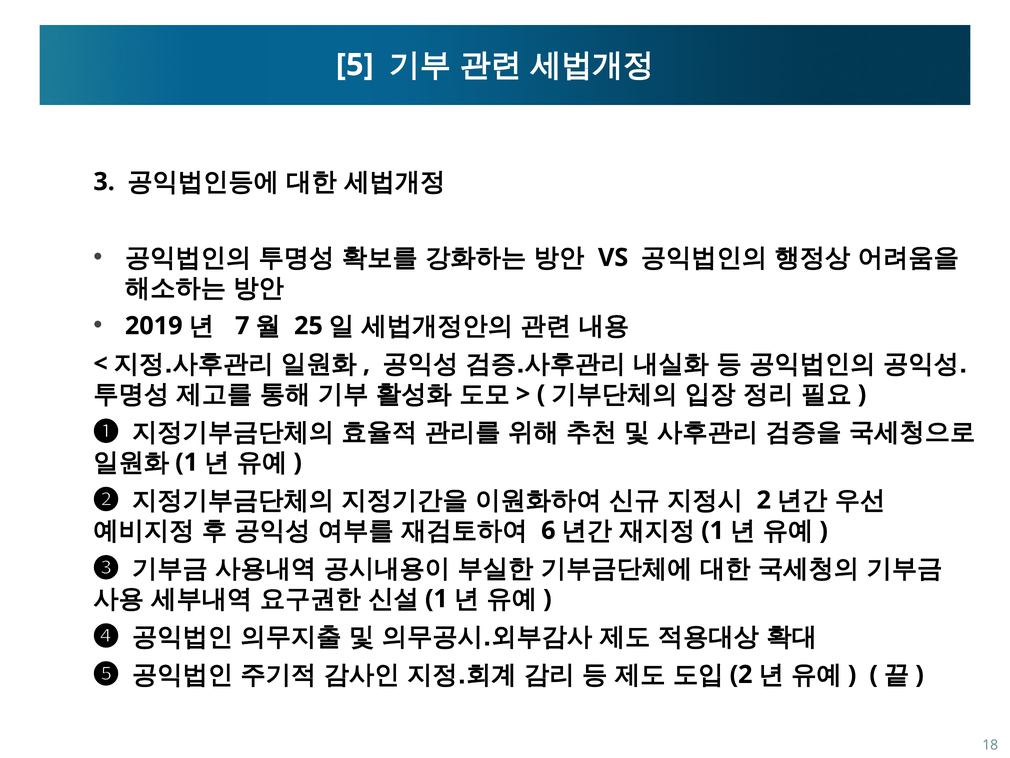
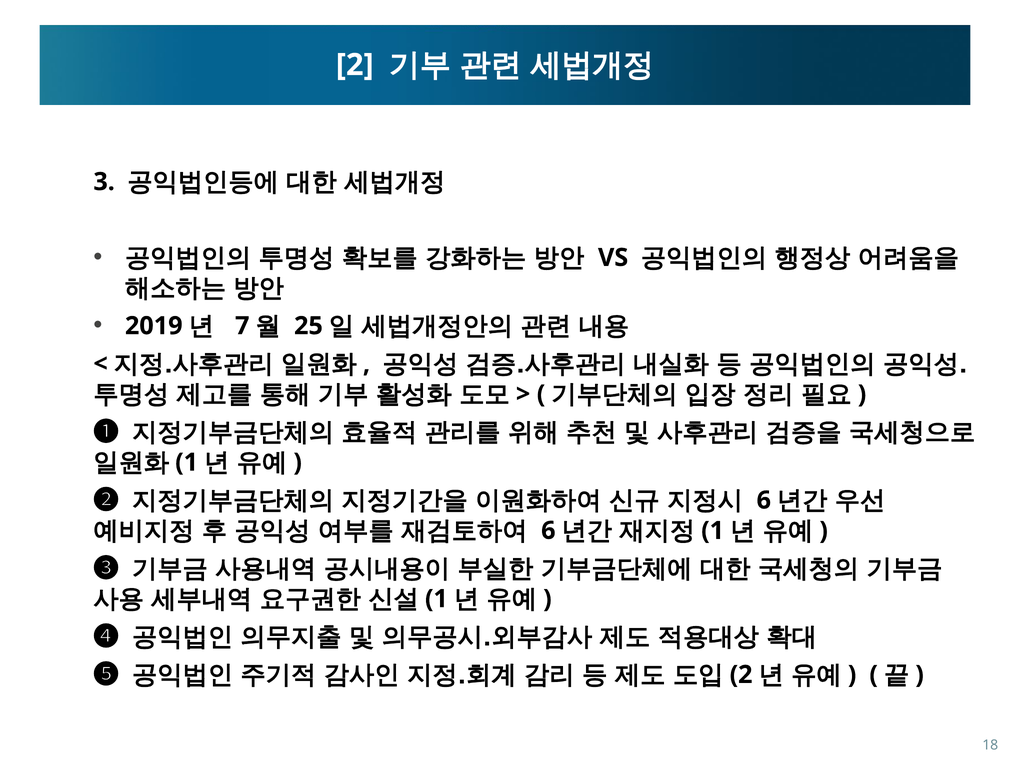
5 at (355, 65): 5 -> 2
2 at (764, 500): 2 -> 6
